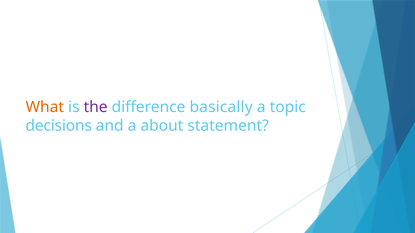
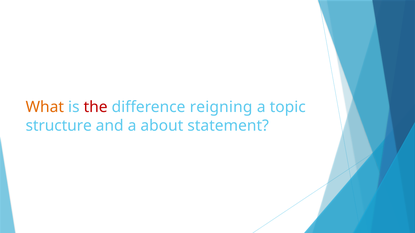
the colour: purple -> red
basically: basically -> reigning
decisions: decisions -> structure
